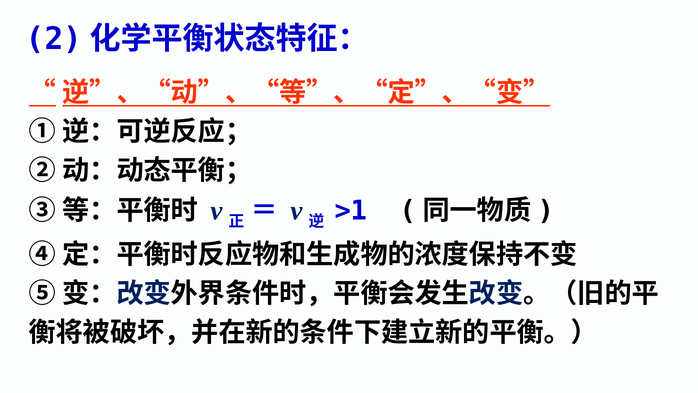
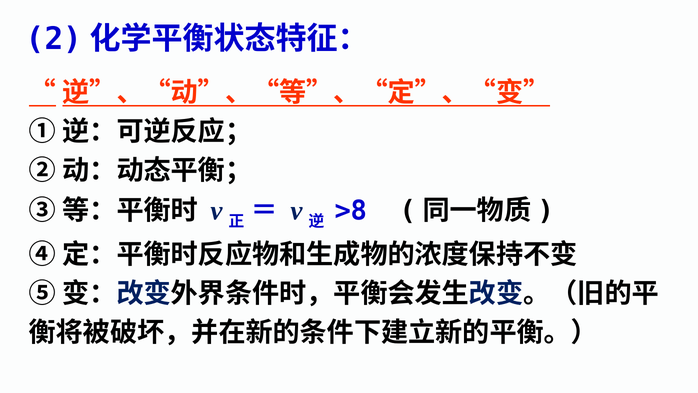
>1: >1 -> >8
